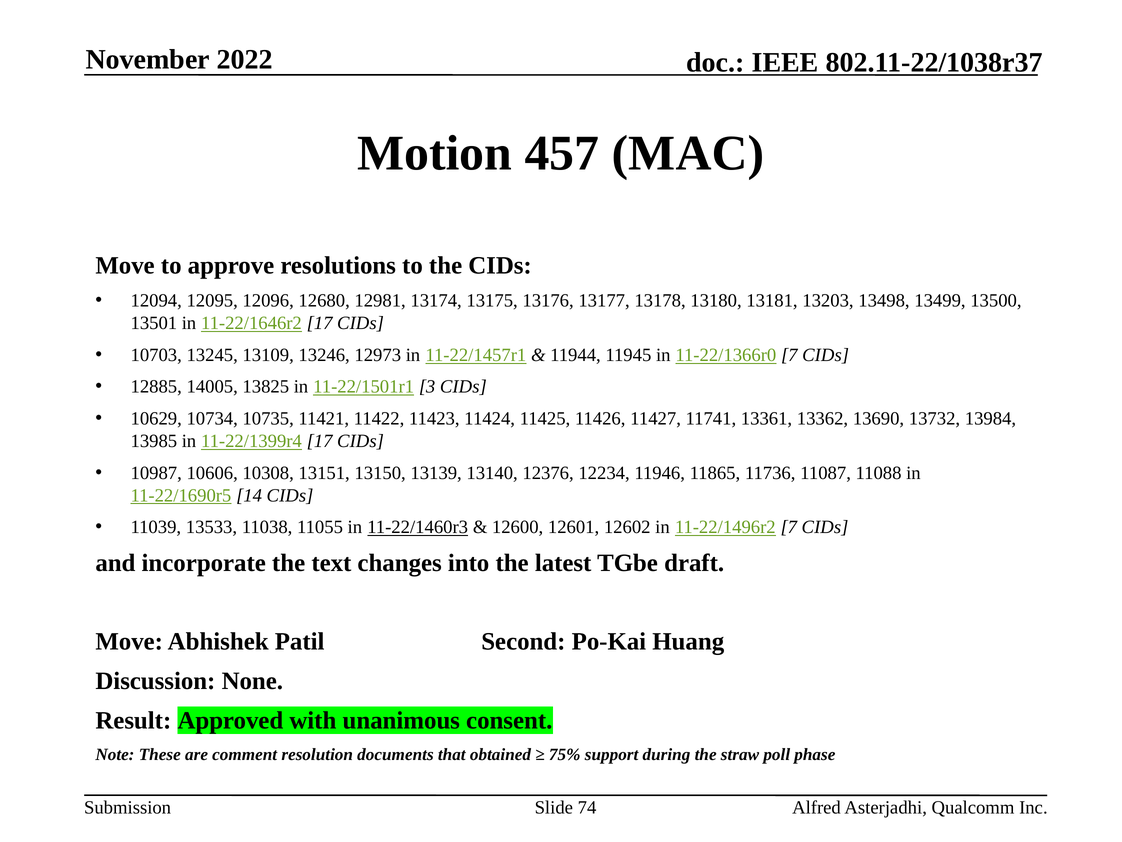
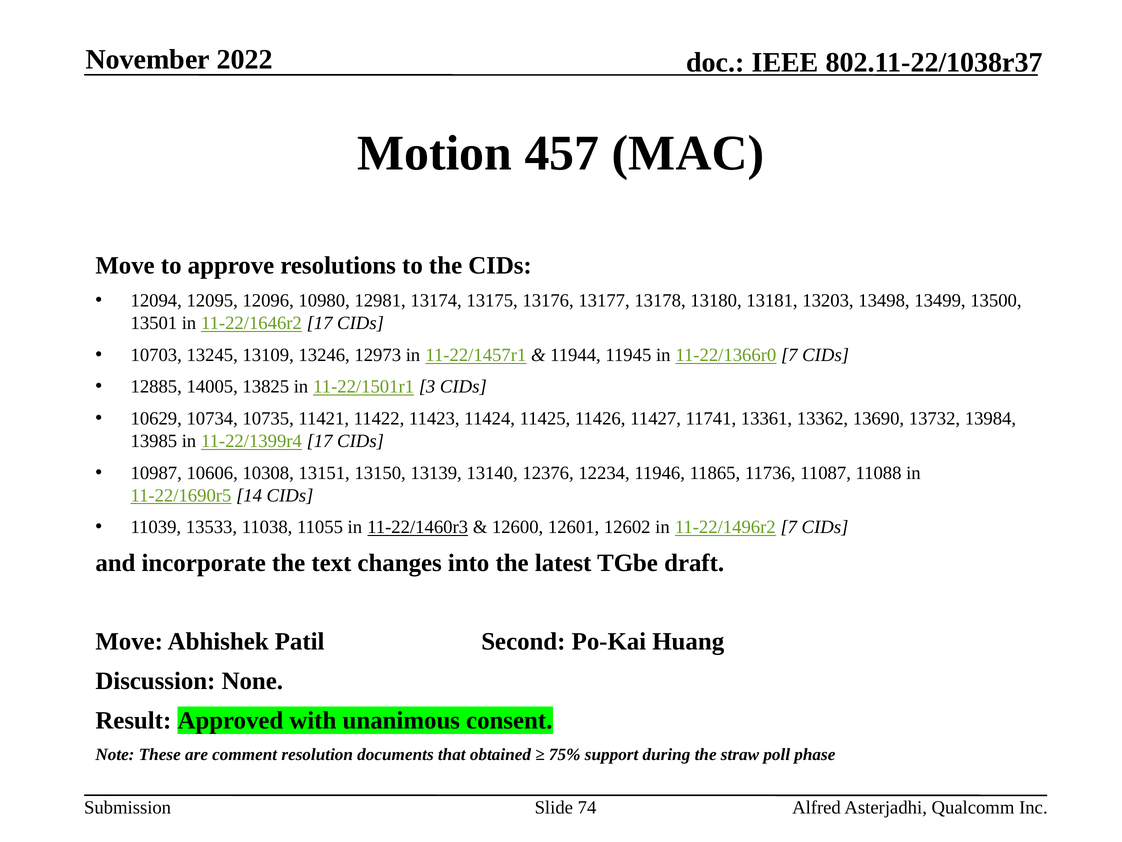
12680: 12680 -> 10980
